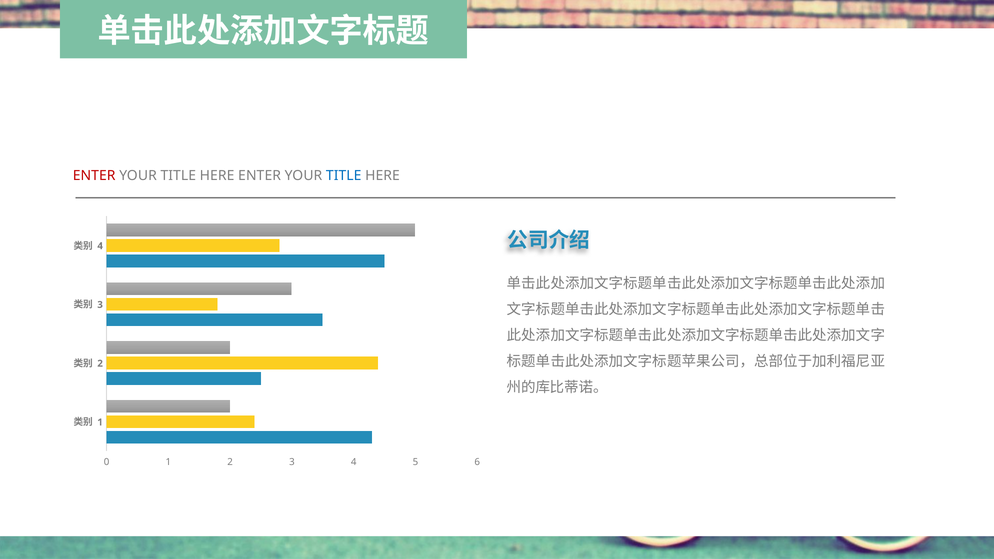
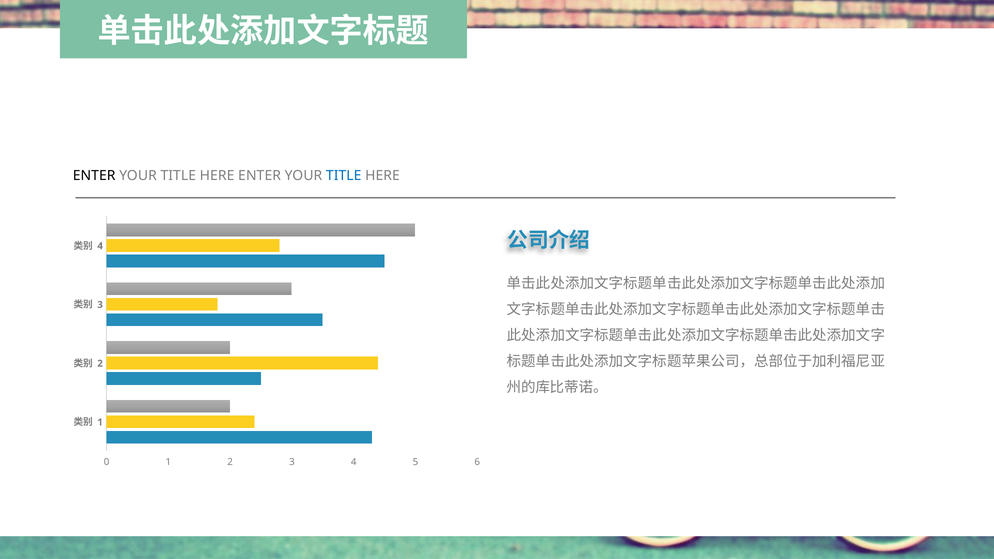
ENTER at (94, 176) colour: red -> black
